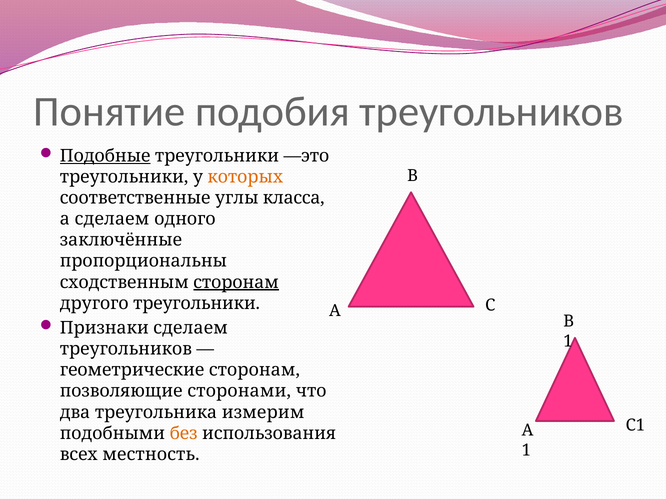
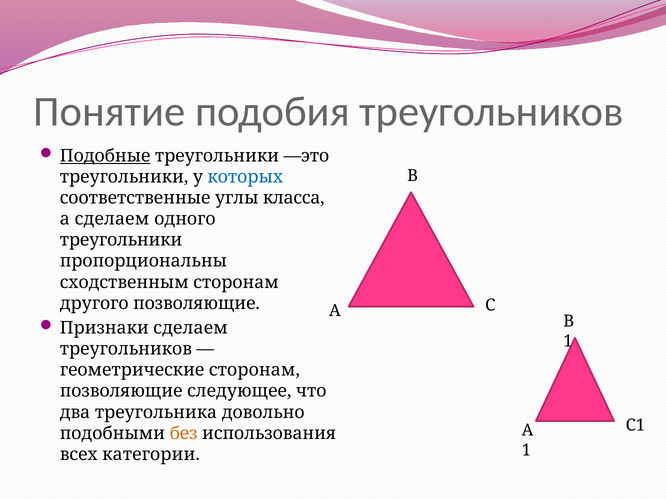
которых colour: orange -> blue
заключённые at (121, 240): заключённые -> треугольники
сторонам at (236, 282) underline: present -> none
другого треугольники: треугольники -> позволяющие
сторонами: сторонами -> следующее
измерим: измерим -> довольно
местность: местность -> категории
